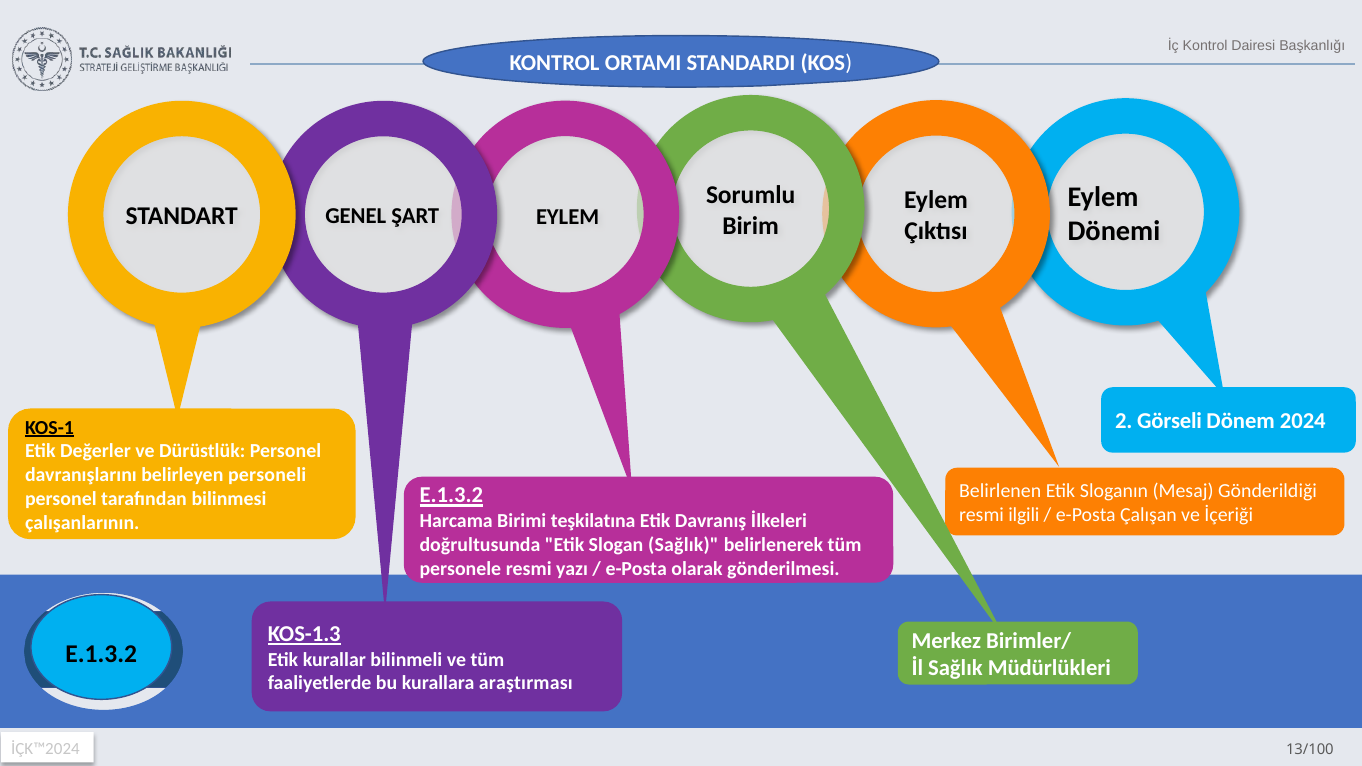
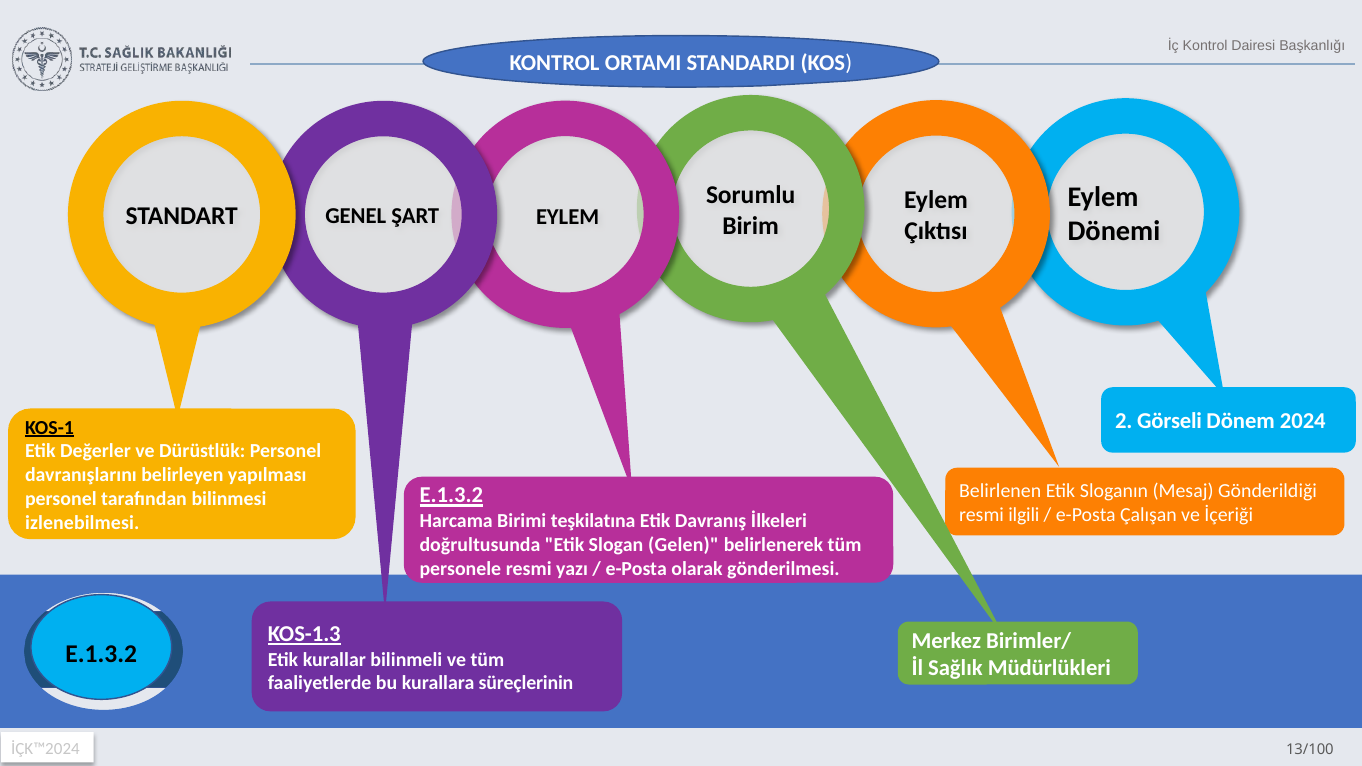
personeli: personeli -> yapılması
çalışanlarının: çalışanlarının -> izlenebilmesi
Slogan Sağlık: Sağlık -> Gelen
araştırması: araştırması -> süreçlerinin
